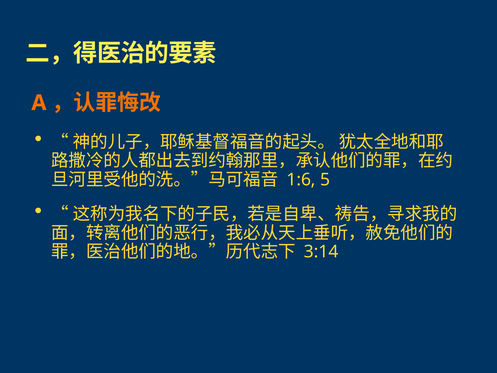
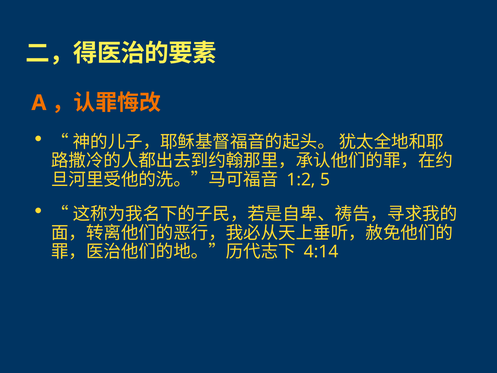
1:6: 1:6 -> 1:2
3:14: 3:14 -> 4:14
